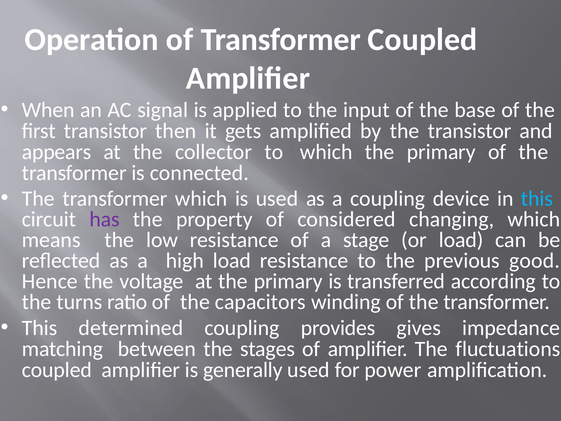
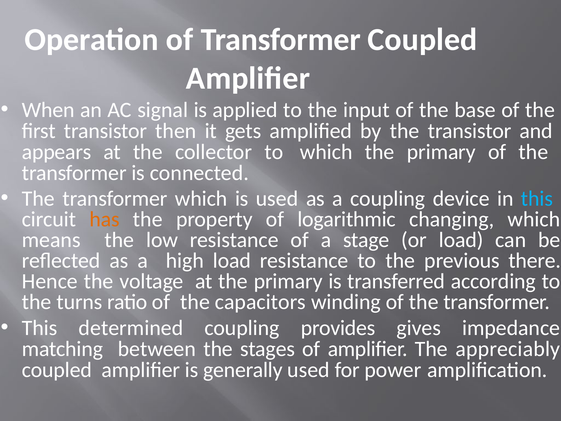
has colour: purple -> orange
considered: considered -> logarithmic
good: good -> there
fluctuations: fluctuations -> appreciably
